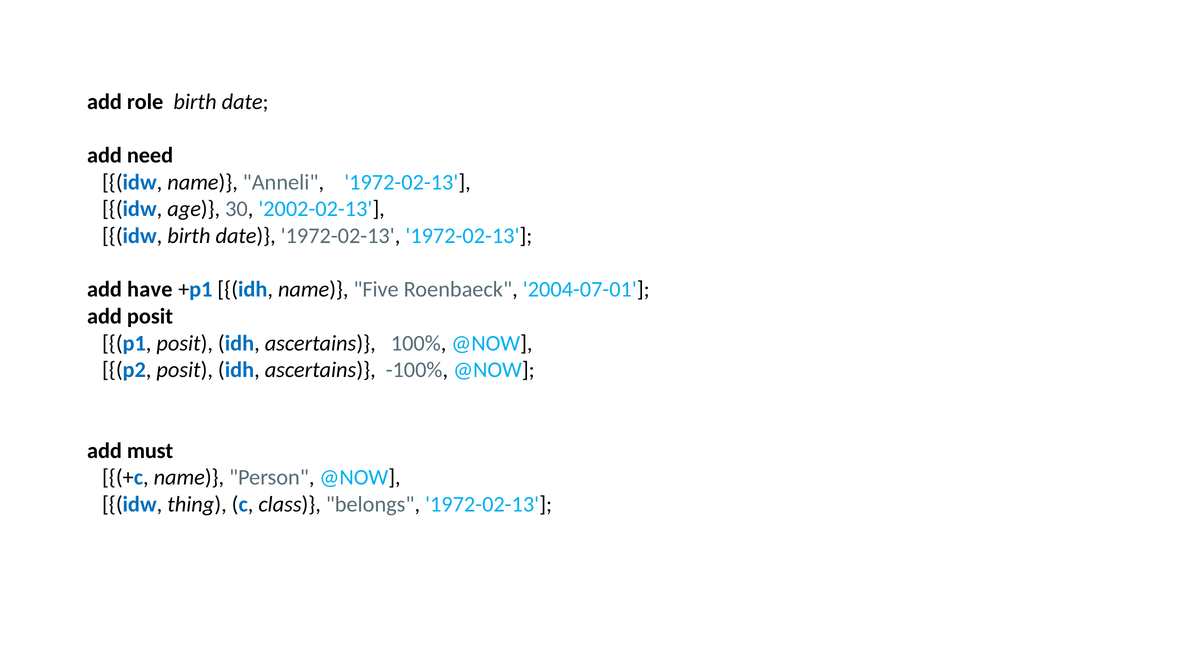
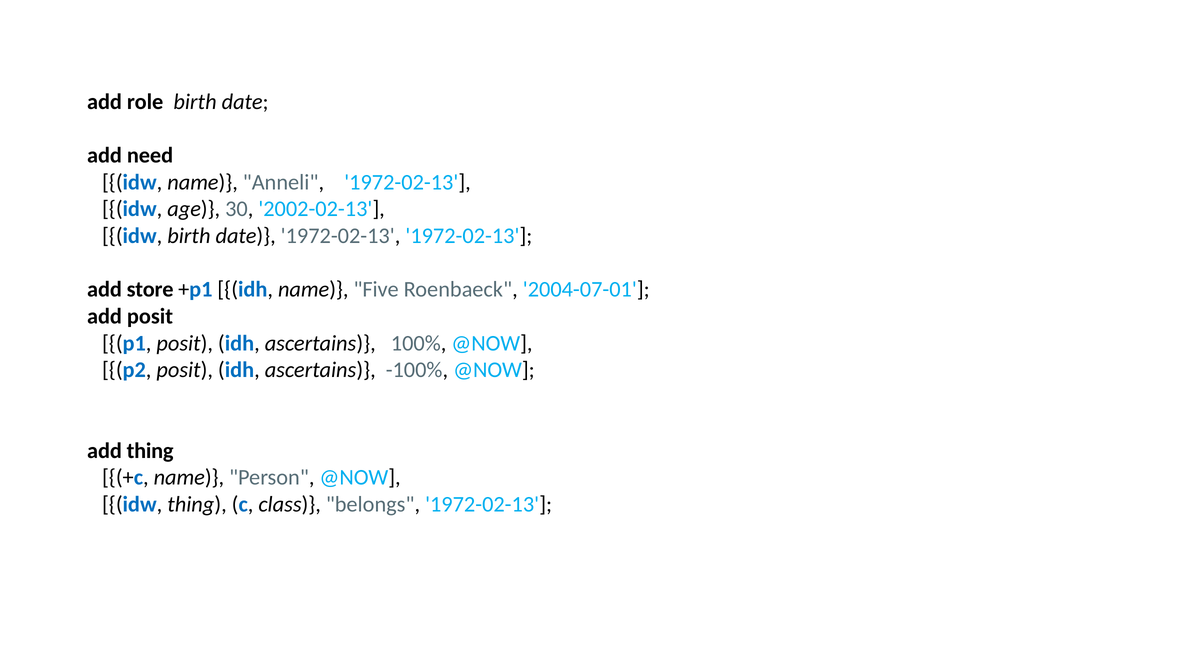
have: have -> store
add must: must -> thing
